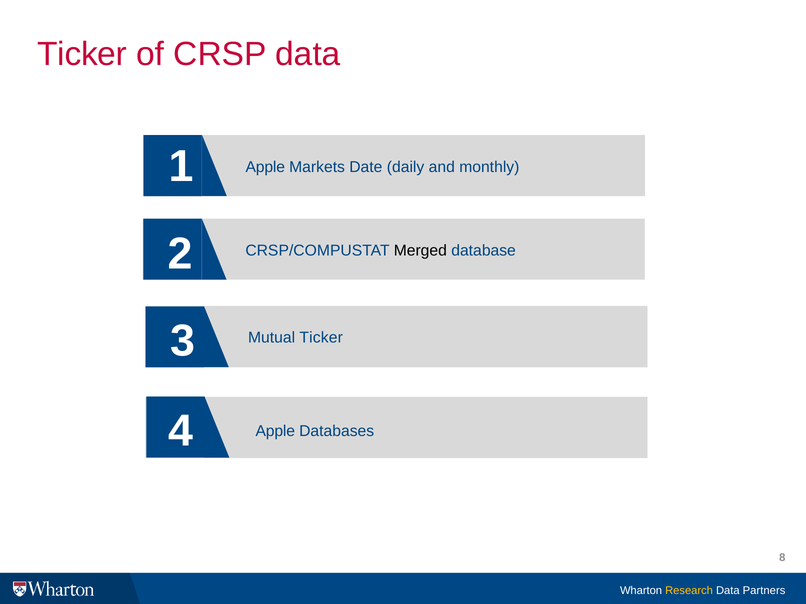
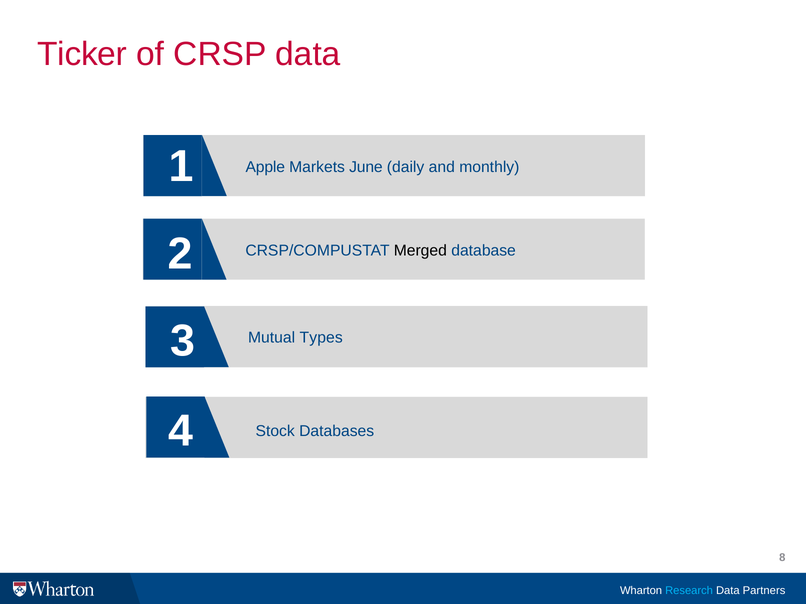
Date: Date -> June
Mutual Ticker: Ticker -> Types
Apple at (275, 432): Apple -> Stock
Research colour: yellow -> light blue
